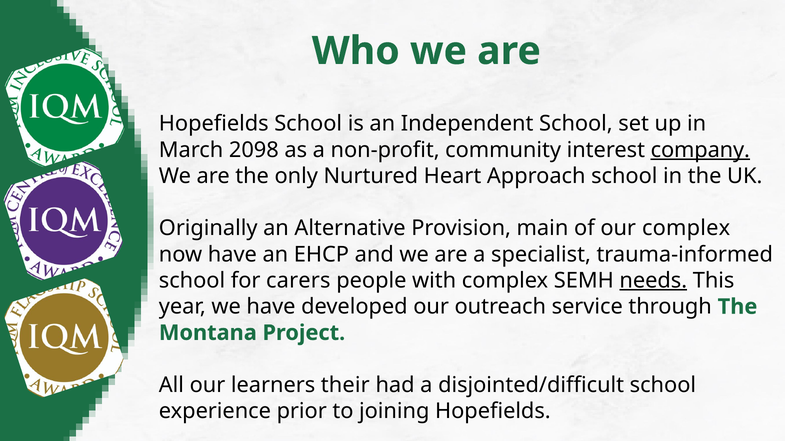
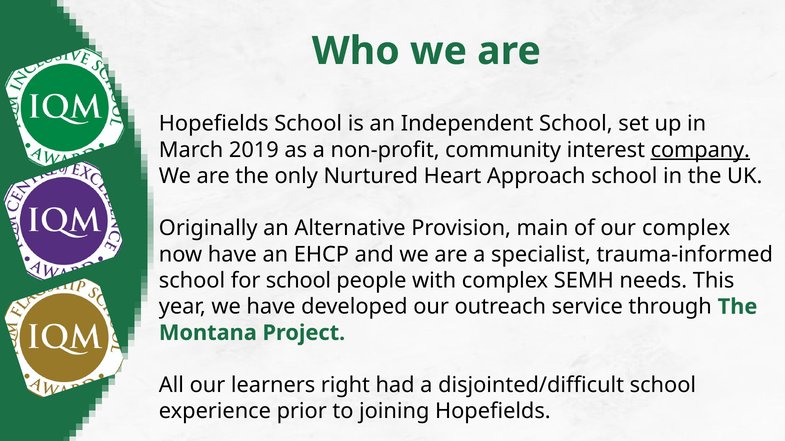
2098: 2098 -> 2019
for carers: carers -> school
needs underline: present -> none
their: their -> right
